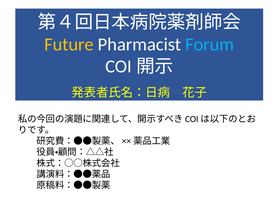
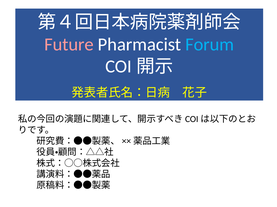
Future colour: yellow -> pink
